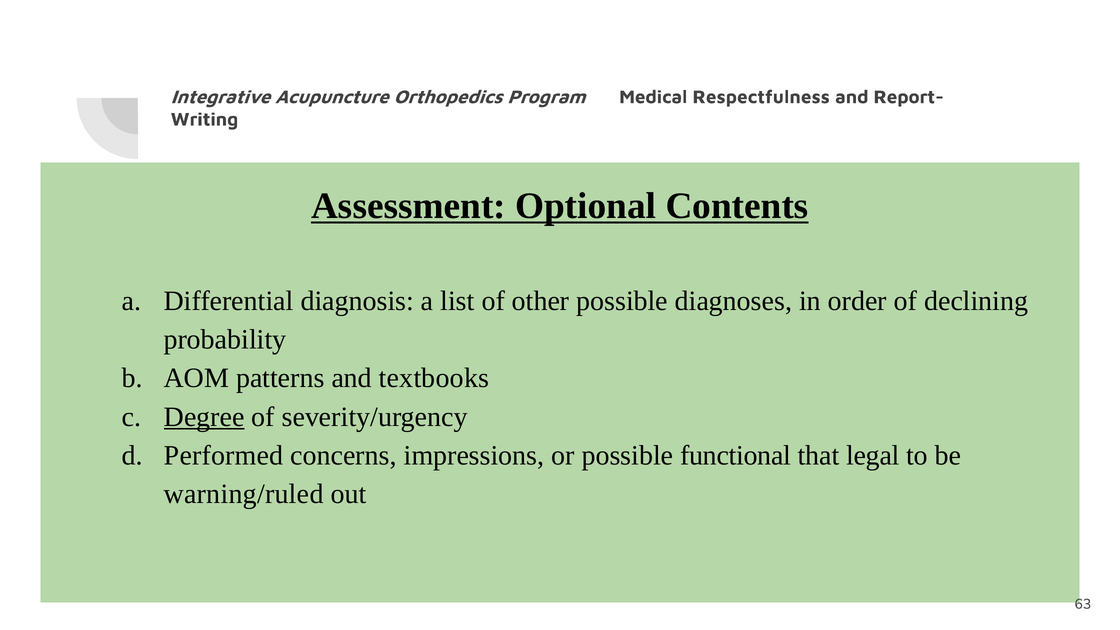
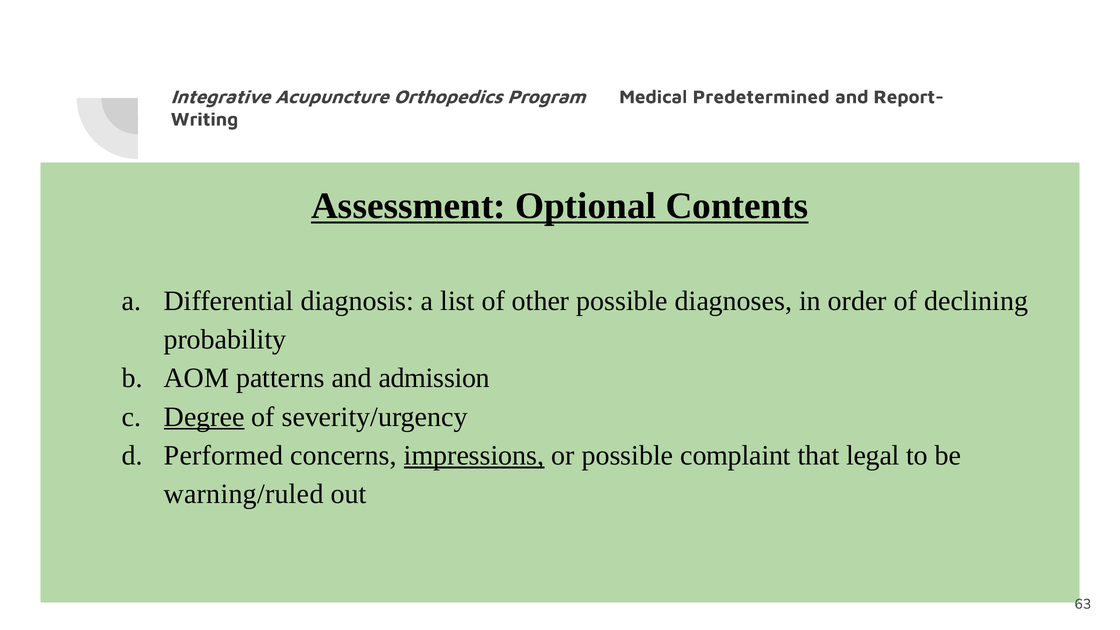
Respectfulness: Respectfulness -> Predetermined
textbooks: textbooks -> admission
impressions underline: none -> present
functional: functional -> complaint
